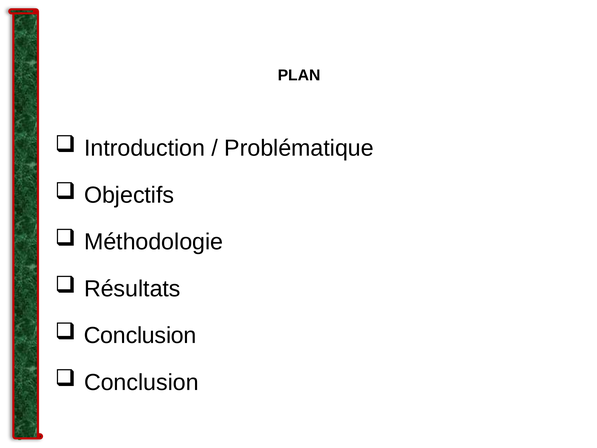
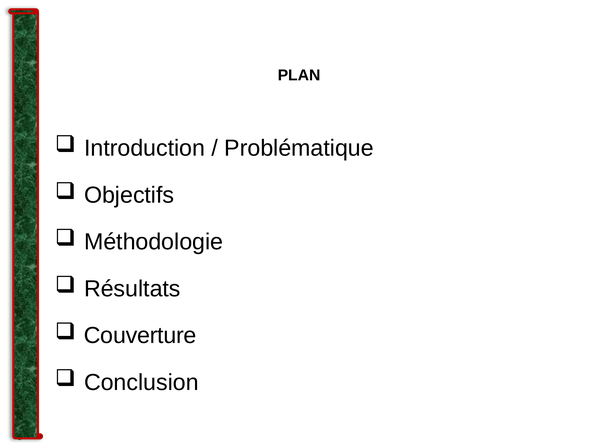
Conclusion at (140, 335): Conclusion -> Couverture
